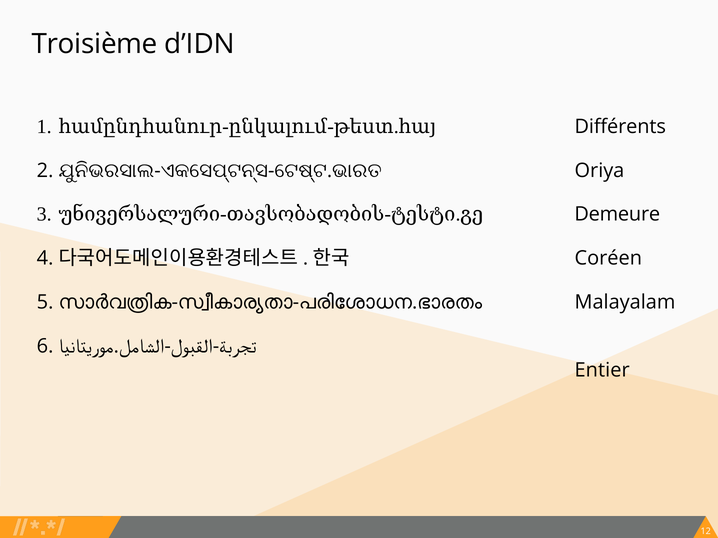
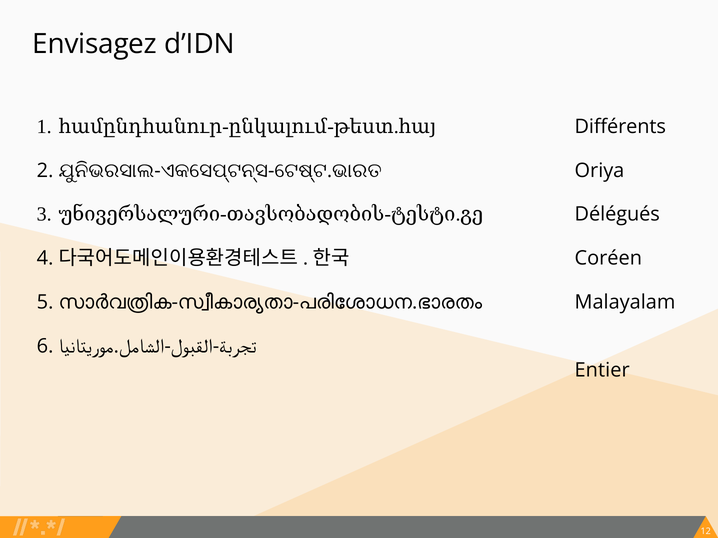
Troisième: Troisième -> Envisagez
Demeure: Demeure -> Délégués
